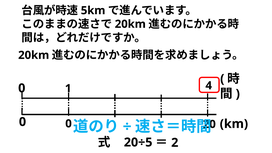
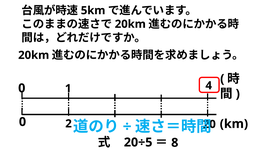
0 at (69, 124): 0 -> 2
2: 2 -> 8
